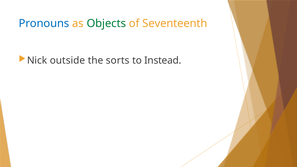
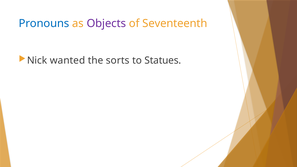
Objects colour: green -> purple
outside: outside -> wanted
Instead: Instead -> Statues
